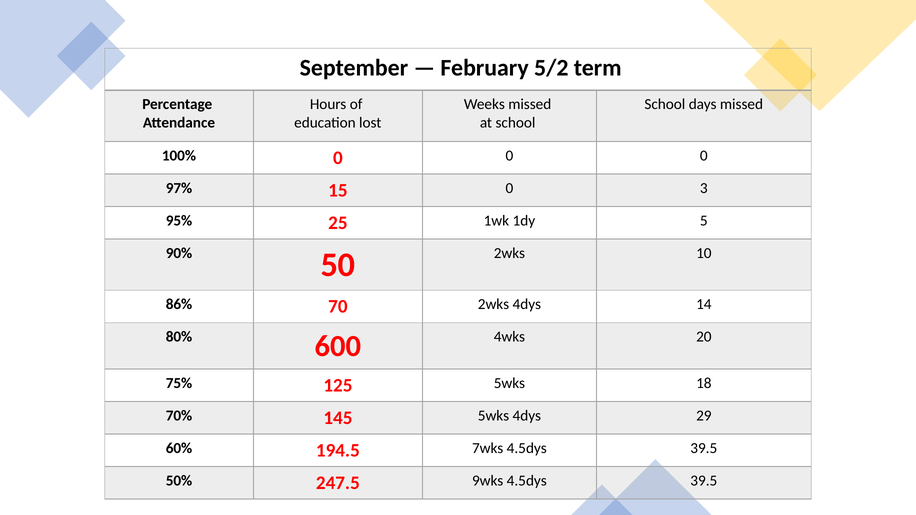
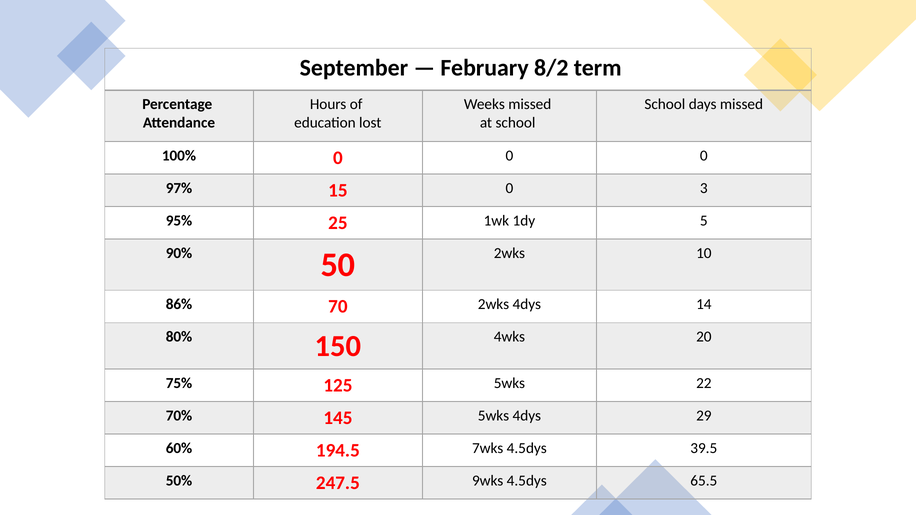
5/2: 5/2 -> 8/2
600: 600 -> 150
18: 18 -> 22
9wks 4.5dys 39.5: 39.5 -> 65.5
